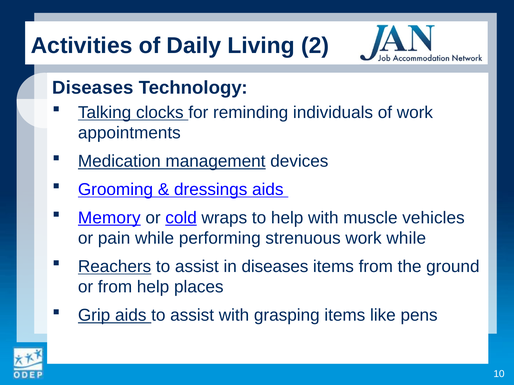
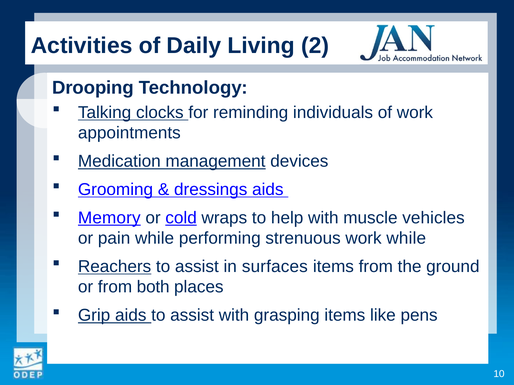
Diseases at (93, 88): Diseases -> Drooping
in diseases: diseases -> surfaces
from help: help -> both
